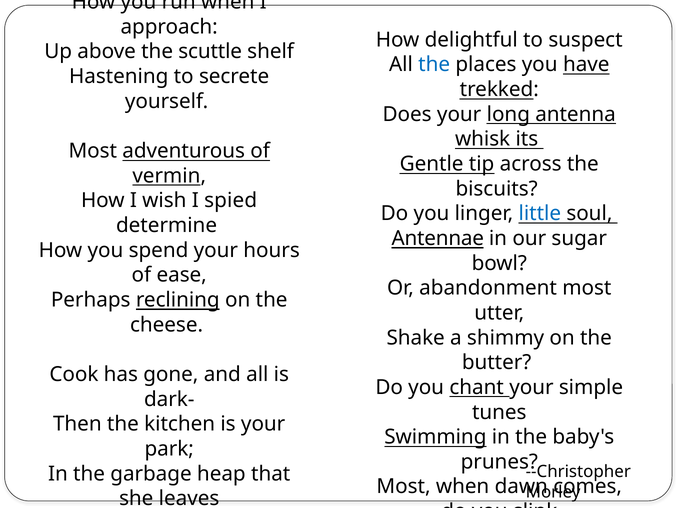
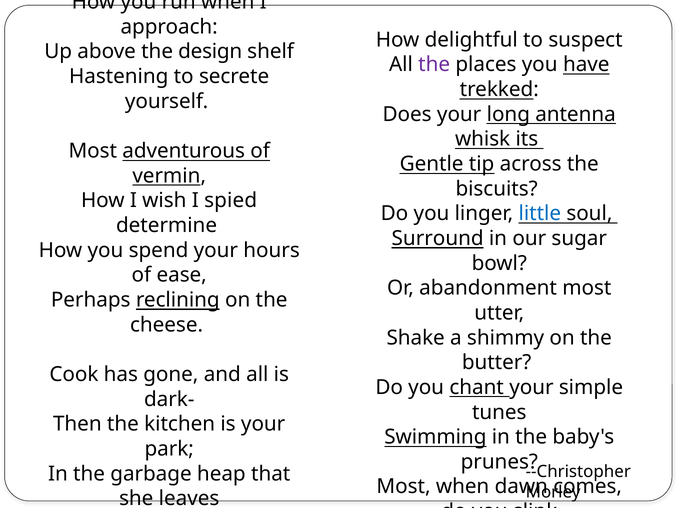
the scuttle: scuttle -> design
the at (434, 65) colour: blue -> purple
Antennae: Antennae -> Surround
